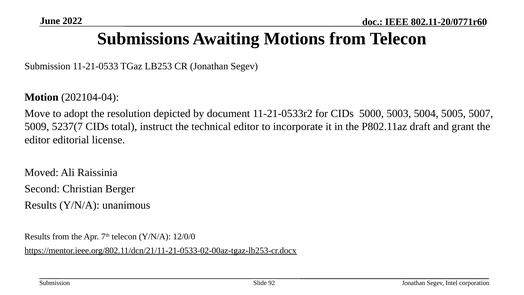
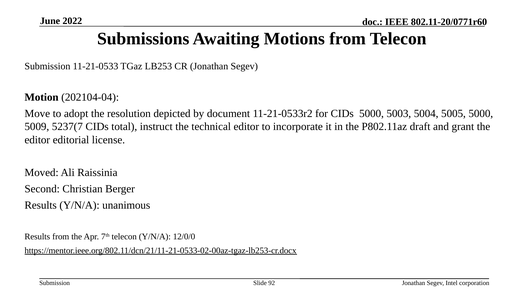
5005 5007: 5007 -> 5000
